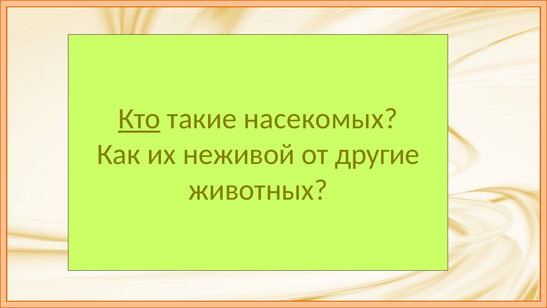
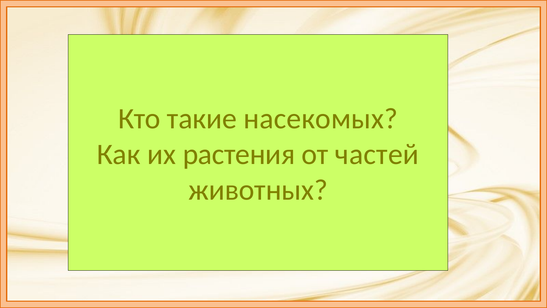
Кто underline: present -> none
неживой: неживой -> растения
другие: другие -> частей
